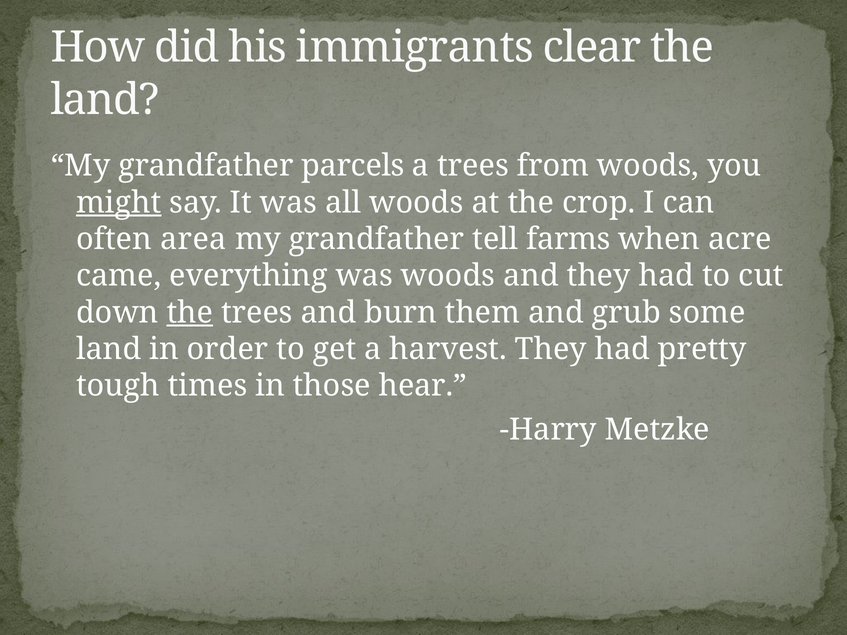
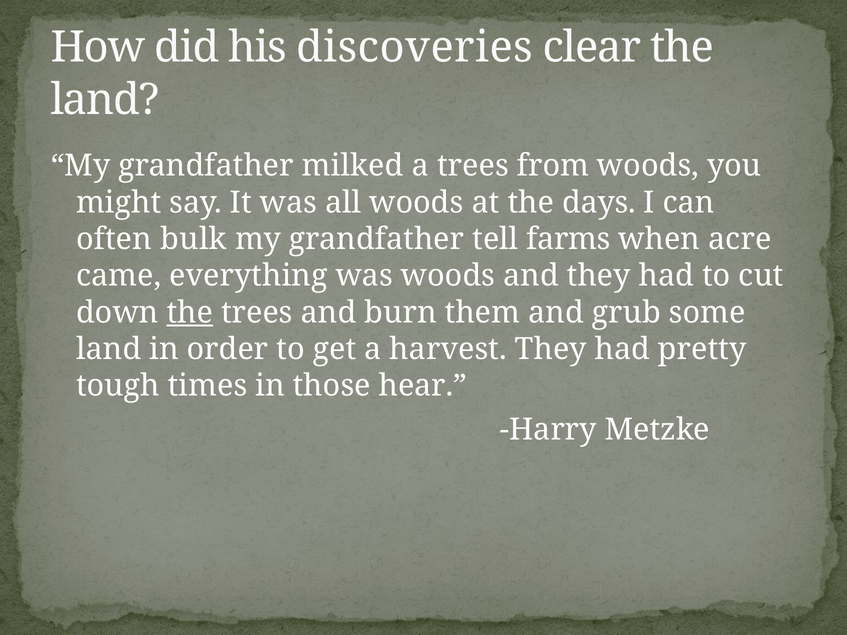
immigrants: immigrants -> discoveries
parcels: parcels -> milked
might underline: present -> none
crop: crop -> days
area: area -> bulk
